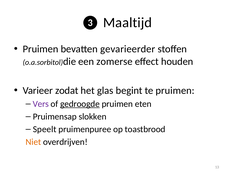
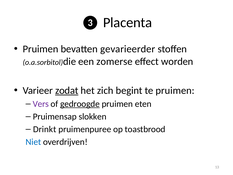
Maaltijd: Maaltijd -> Placenta
houden: houden -> worden
zodat underline: none -> present
glas: glas -> zich
Speelt: Speelt -> Drinkt
Niet colour: orange -> blue
